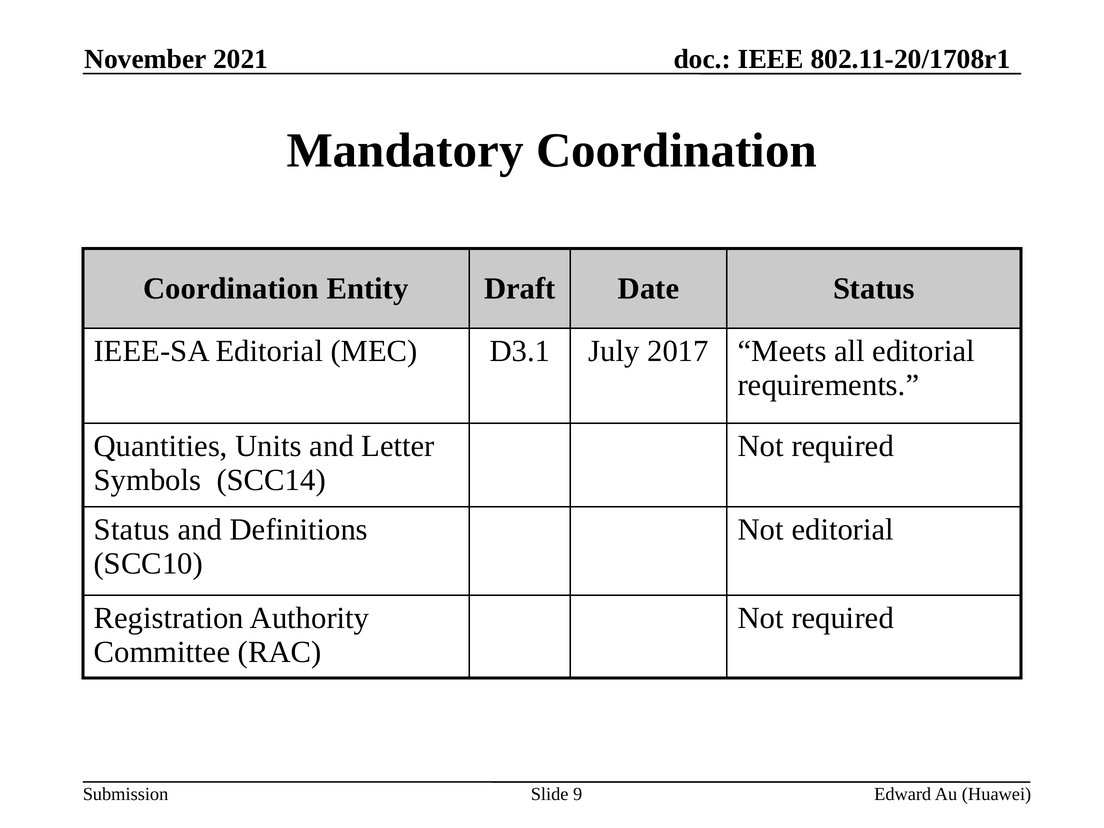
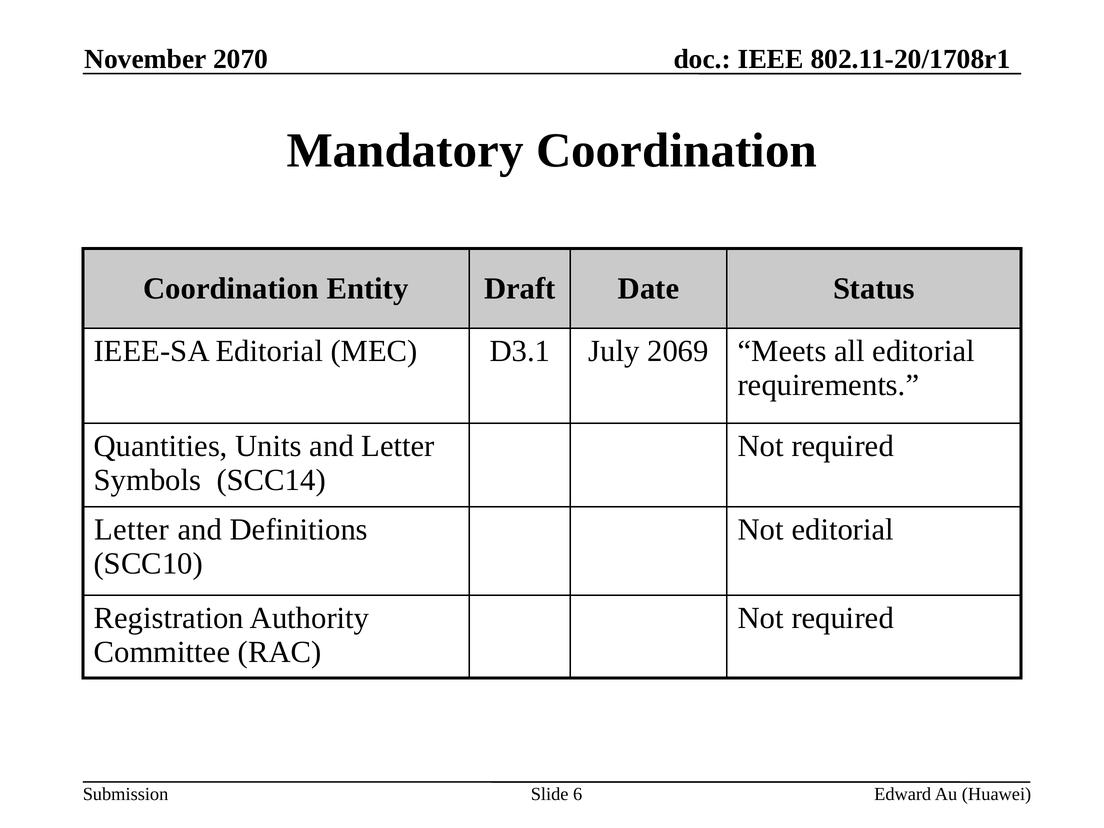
2021: 2021 -> 2070
2017: 2017 -> 2069
Status at (132, 530): Status -> Letter
9: 9 -> 6
